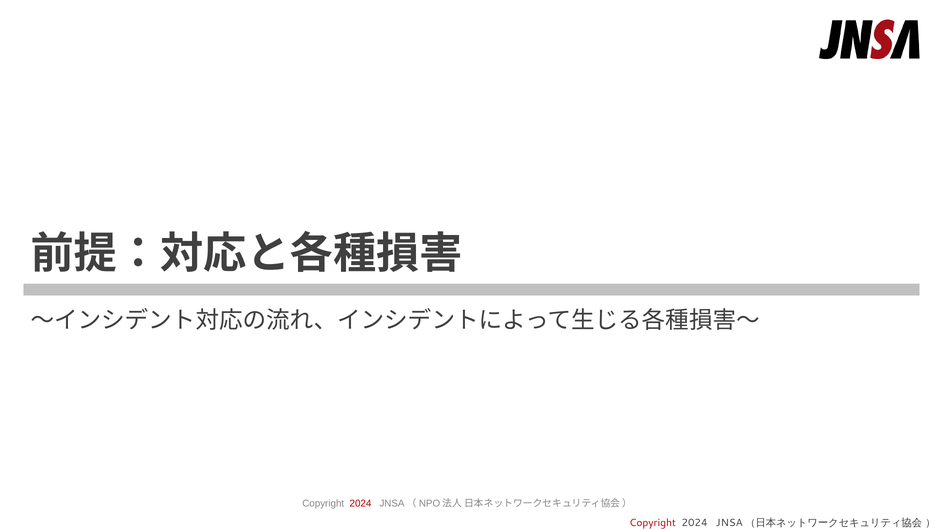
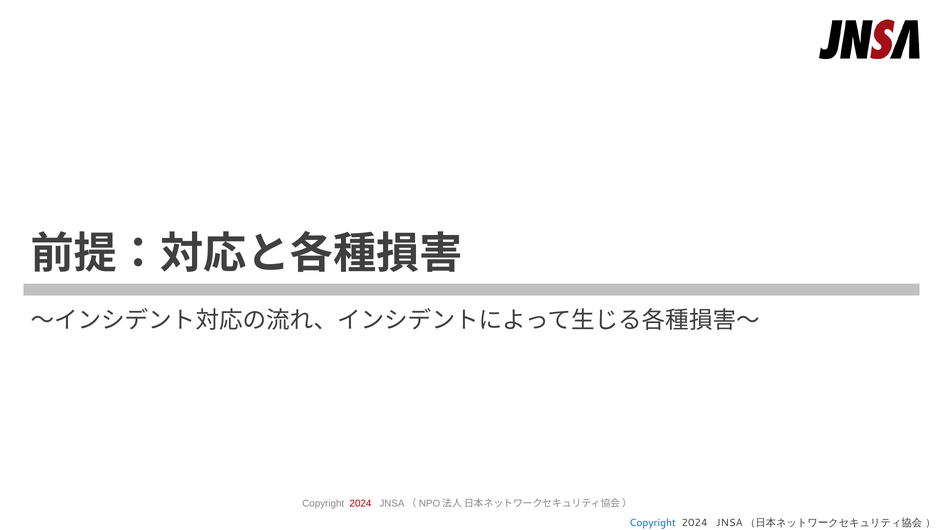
Copyright at (653, 523) colour: red -> blue
